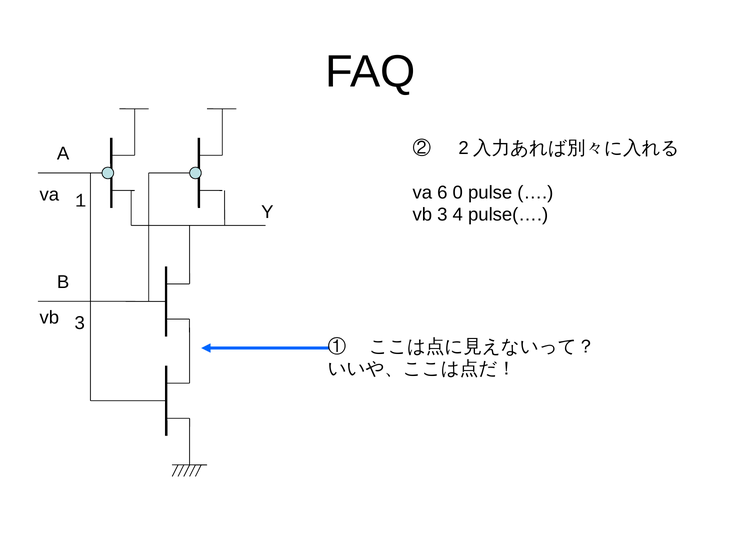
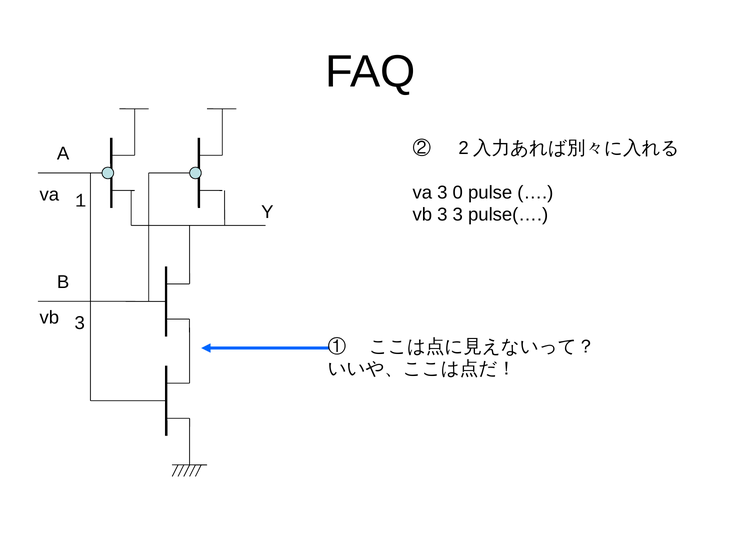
va 6: 6 -> 3
3 4: 4 -> 3
